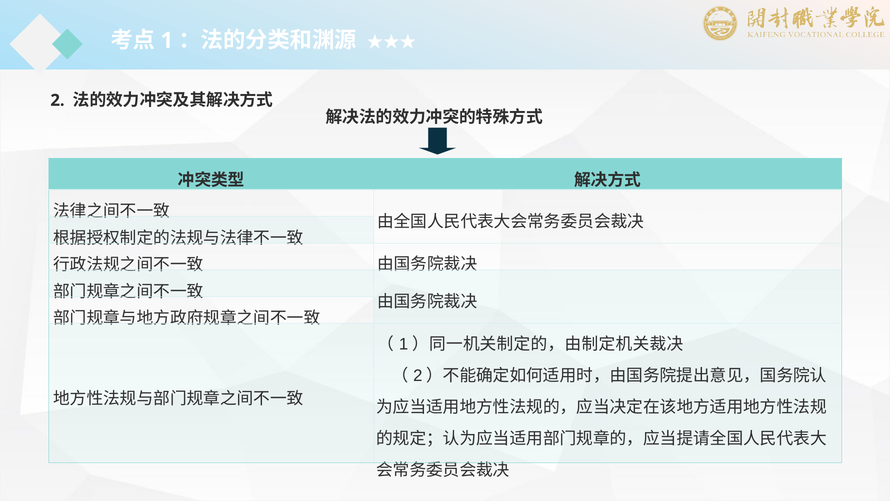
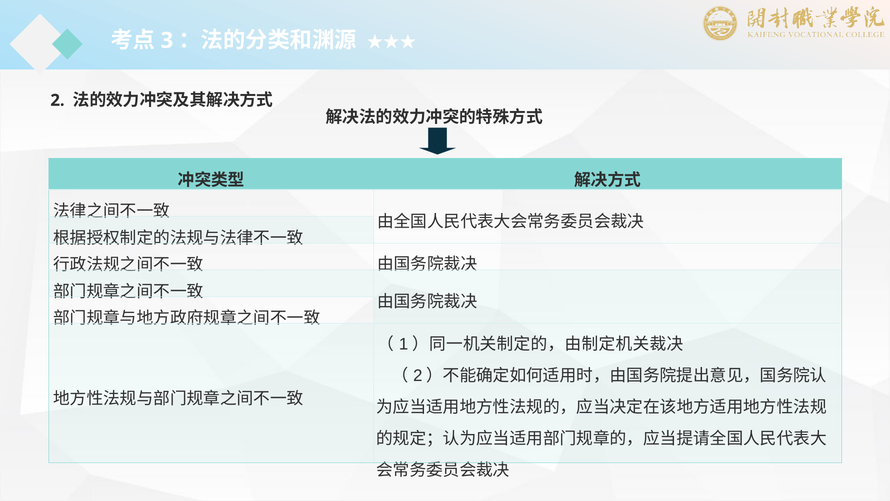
1: 1 -> 3
